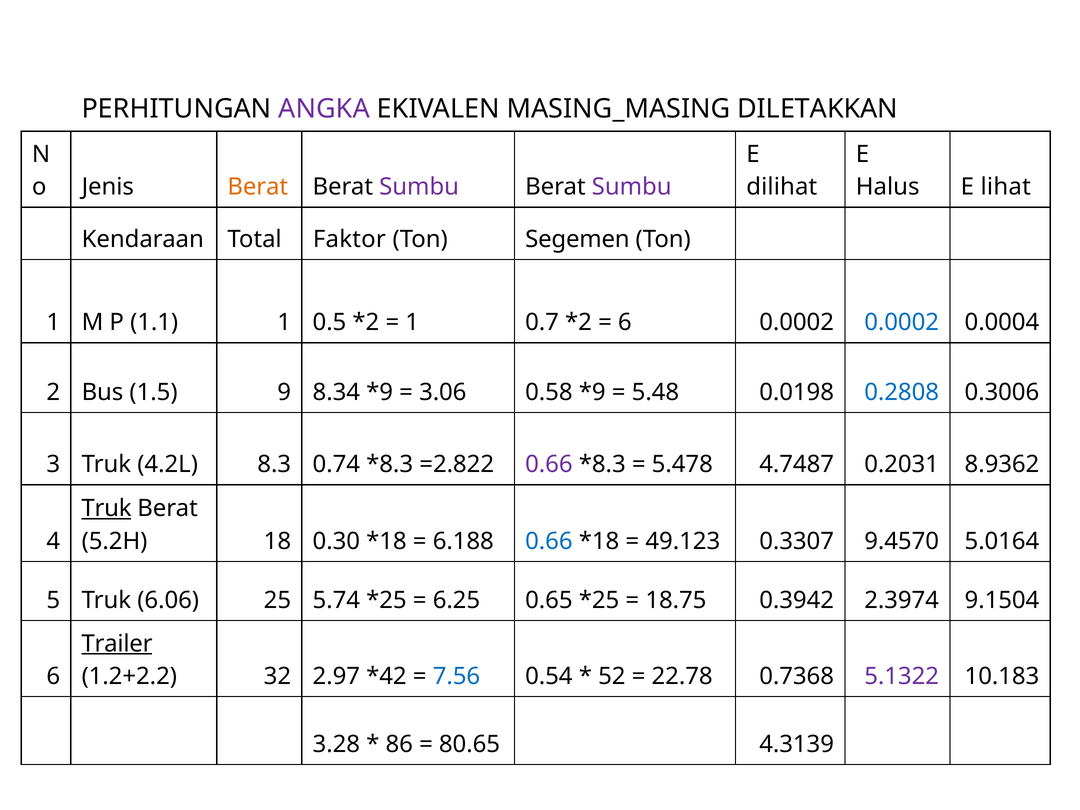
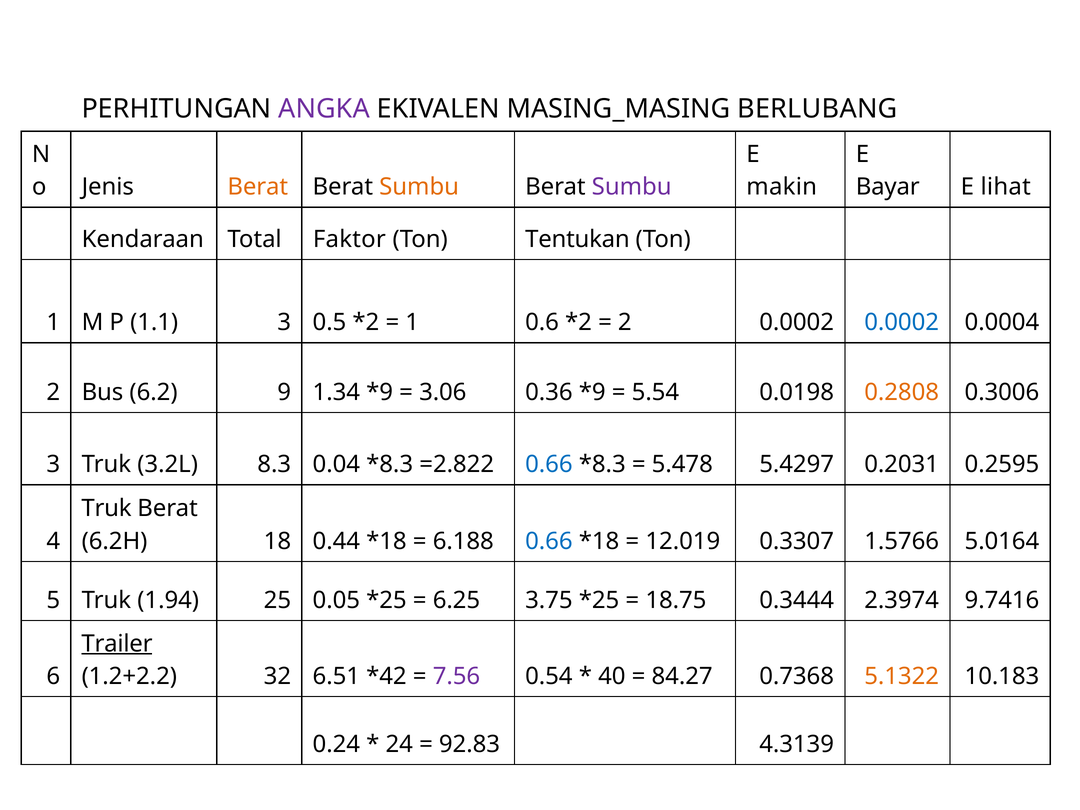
DILETAKKAN: DILETAKKAN -> BERLUBANG
Sumbu at (419, 187) colour: purple -> orange
dilihat: dilihat -> makin
Halus: Halus -> Bayar
Segemen: Segemen -> Tentukan
1.1 1: 1 -> 3
0.7: 0.7 -> 0.6
6 at (625, 322): 6 -> 2
1.5: 1.5 -> 6.2
8.34: 8.34 -> 1.34
0.58: 0.58 -> 0.36
5.48: 5.48 -> 5.54
0.2808 colour: blue -> orange
4.2L: 4.2L -> 3.2L
0.74: 0.74 -> 0.04
0.66 at (549, 464) colour: purple -> blue
4.7487: 4.7487 -> 5.4297
8.9362: 8.9362 -> 0.2595
Truk at (107, 509) underline: present -> none
5.2H: 5.2H -> 6.2H
0.30: 0.30 -> 0.44
49.123: 49.123 -> 12.019
9.4570: 9.4570 -> 1.5766
6.06: 6.06 -> 1.94
5.74: 5.74 -> 0.05
0.65: 0.65 -> 3.75
0.3942: 0.3942 -> 0.3444
9.1504: 9.1504 -> 9.7416
2.97: 2.97 -> 6.51
7.56 colour: blue -> purple
52: 52 -> 40
22.78: 22.78 -> 84.27
5.1322 colour: purple -> orange
3.28: 3.28 -> 0.24
86: 86 -> 24
80.65: 80.65 -> 92.83
